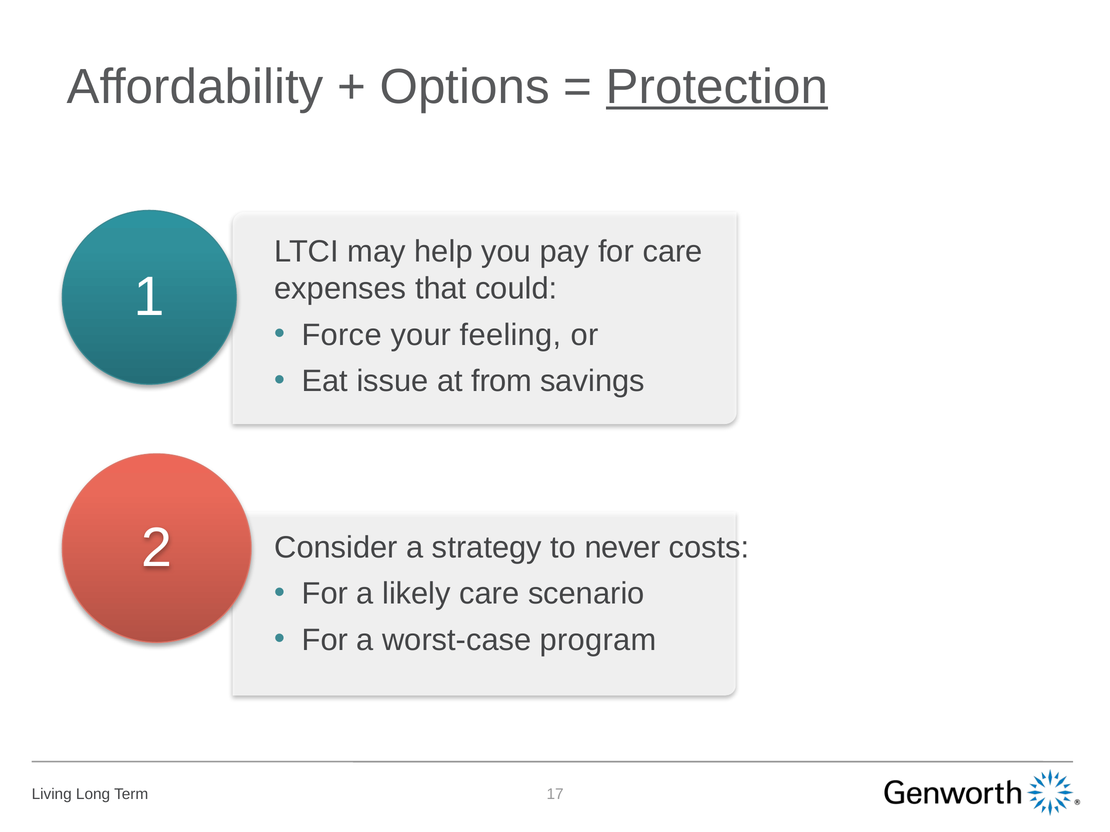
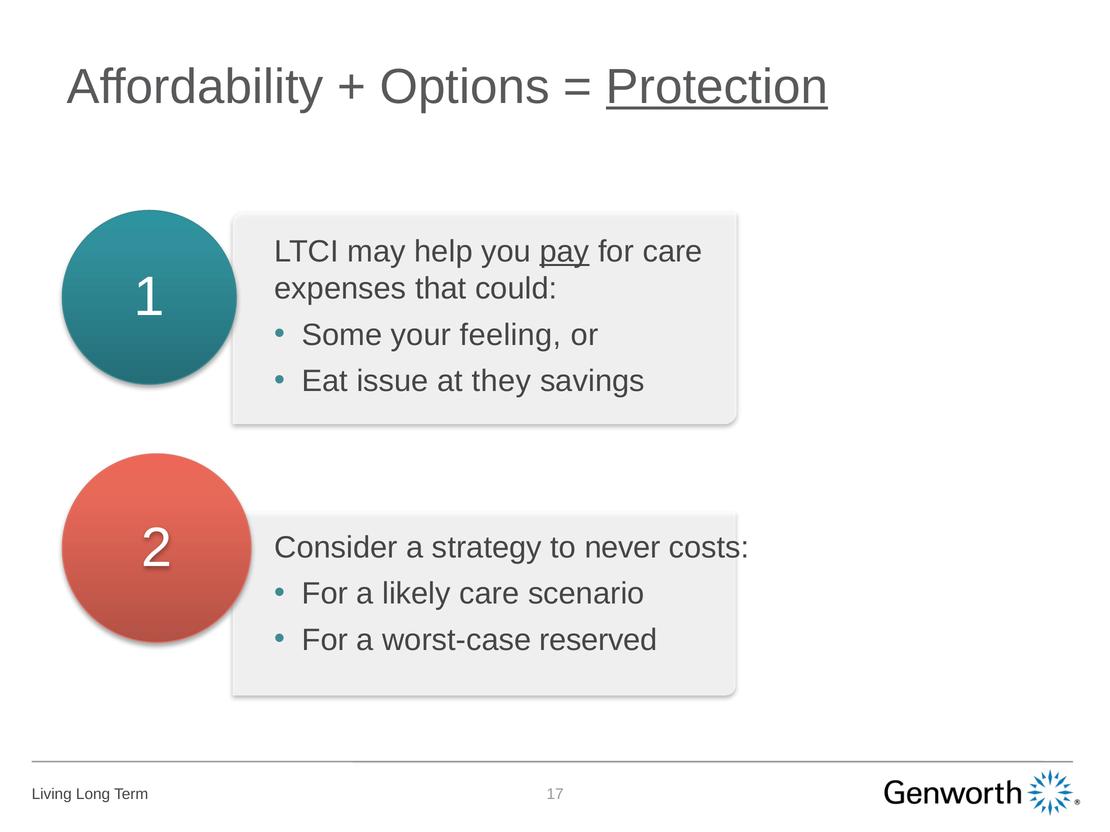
pay underline: none -> present
Force: Force -> Some
from: from -> they
program: program -> reserved
